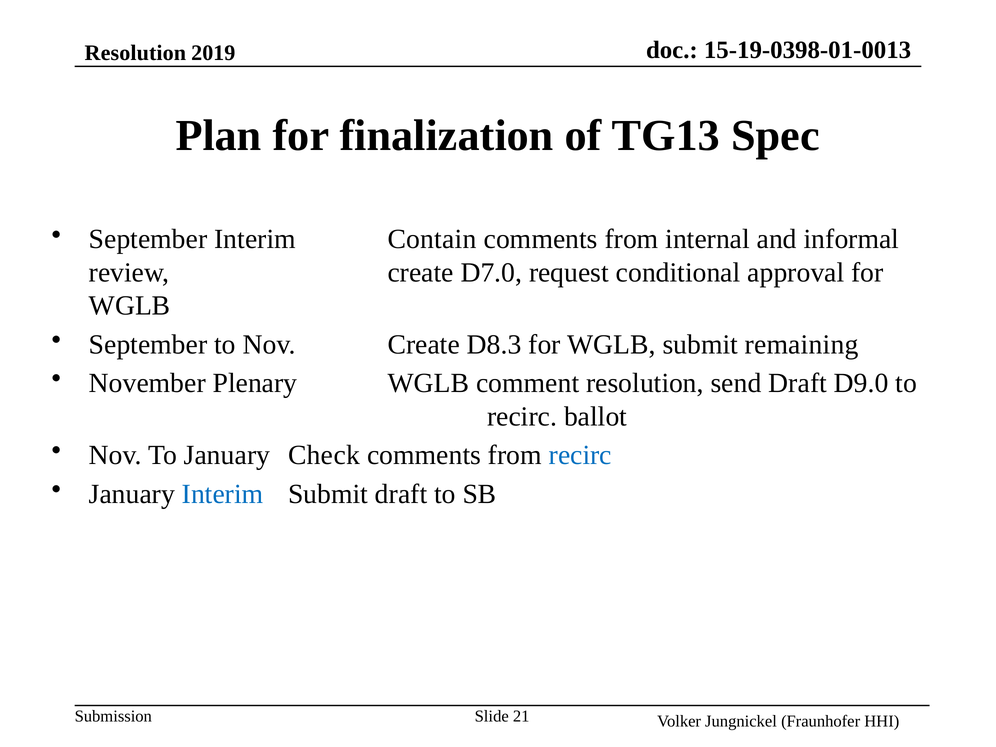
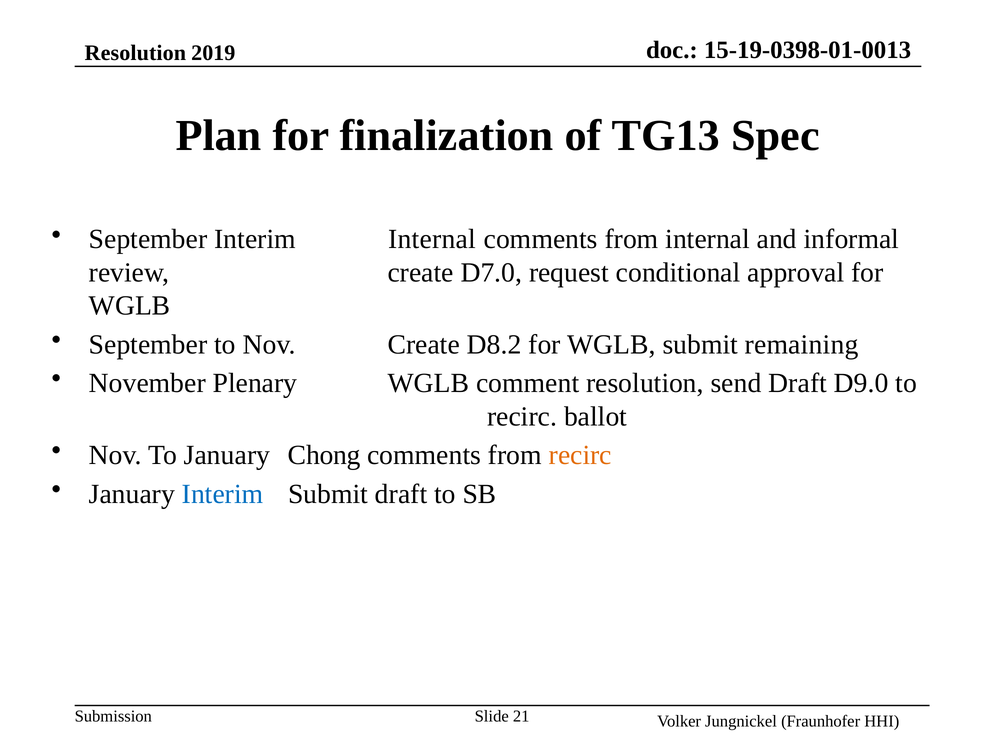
Interim Contain: Contain -> Internal
D8.3: D8.3 -> D8.2
Check: Check -> Chong
recirc at (580, 455) colour: blue -> orange
